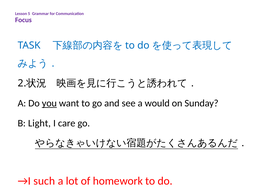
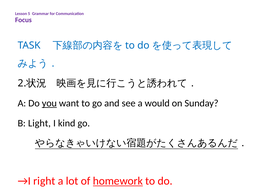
care: care -> kind
such: such -> right
homework underline: none -> present
